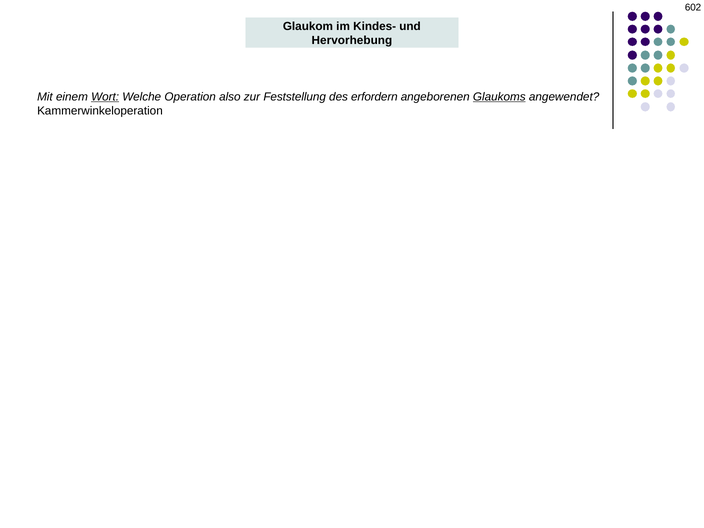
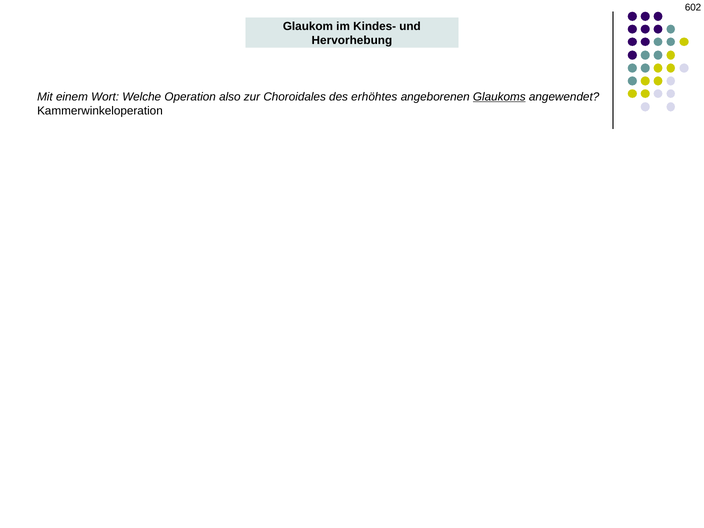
Wort underline: present -> none
Feststellung: Feststellung -> Choroidales
erfordern: erfordern -> erhöhtes
